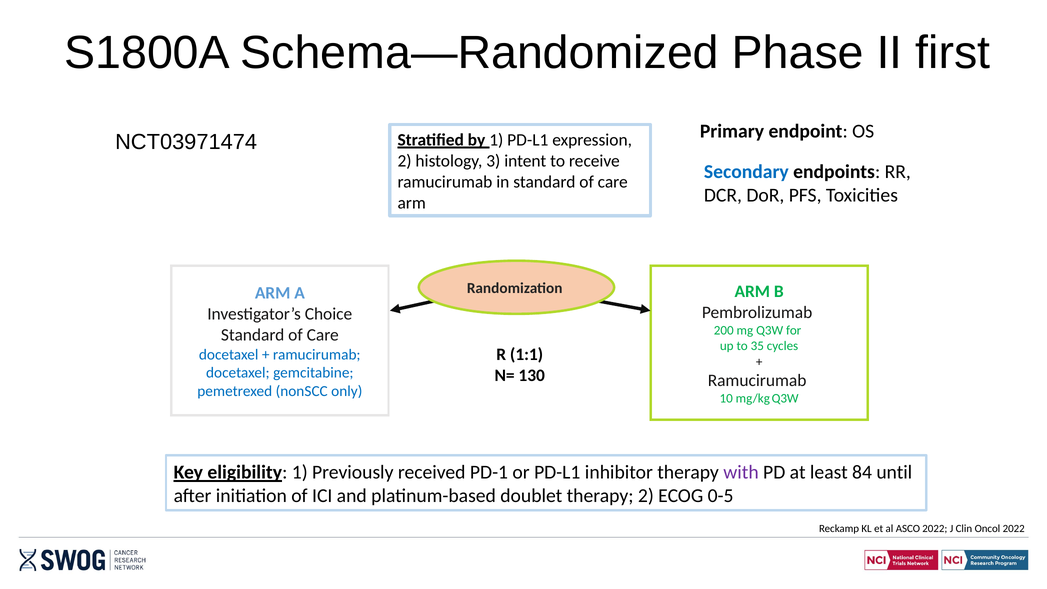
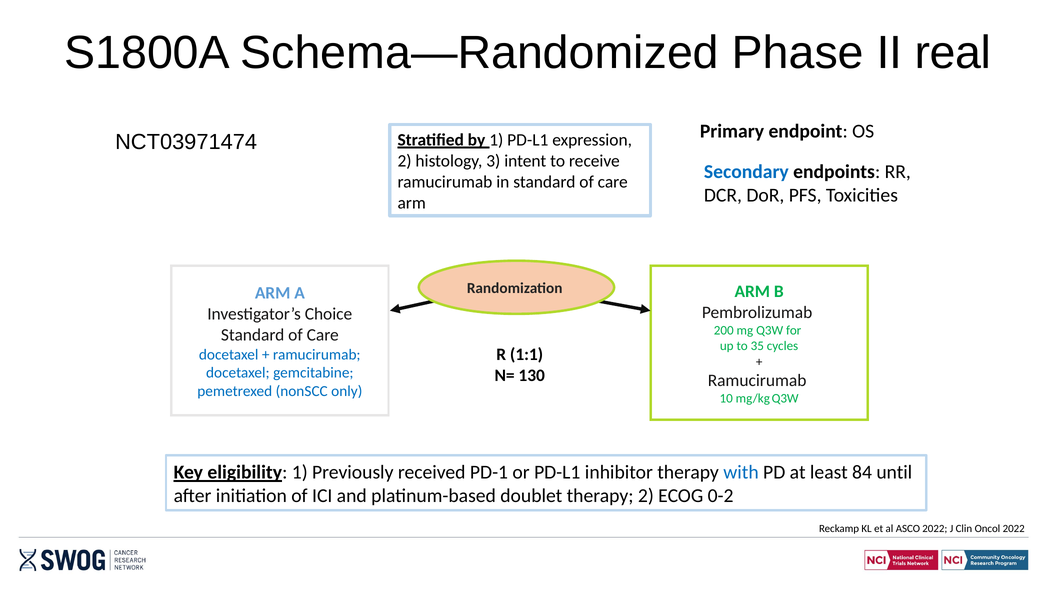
first: first -> real
with colour: purple -> blue
0-5: 0-5 -> 0-2
